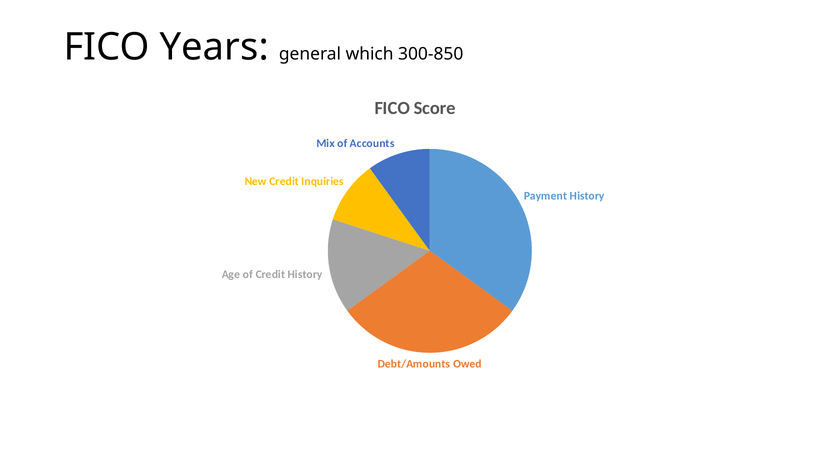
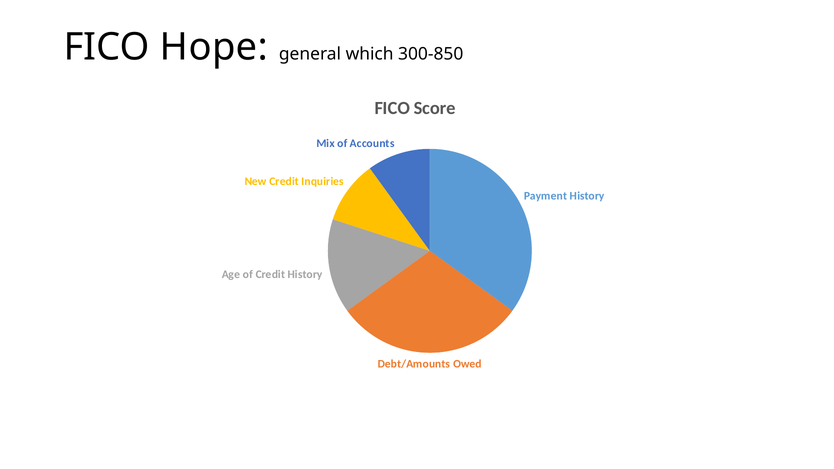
Years: Years -> Hope
